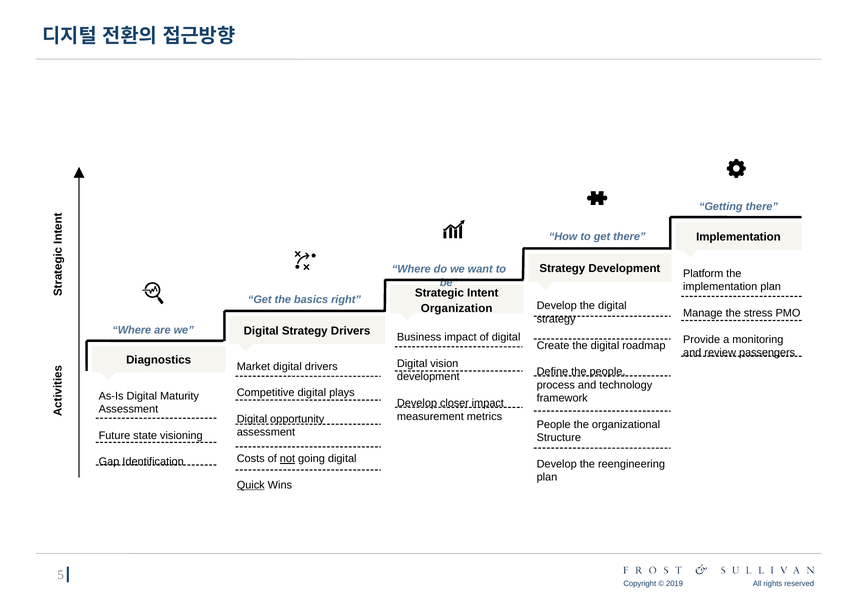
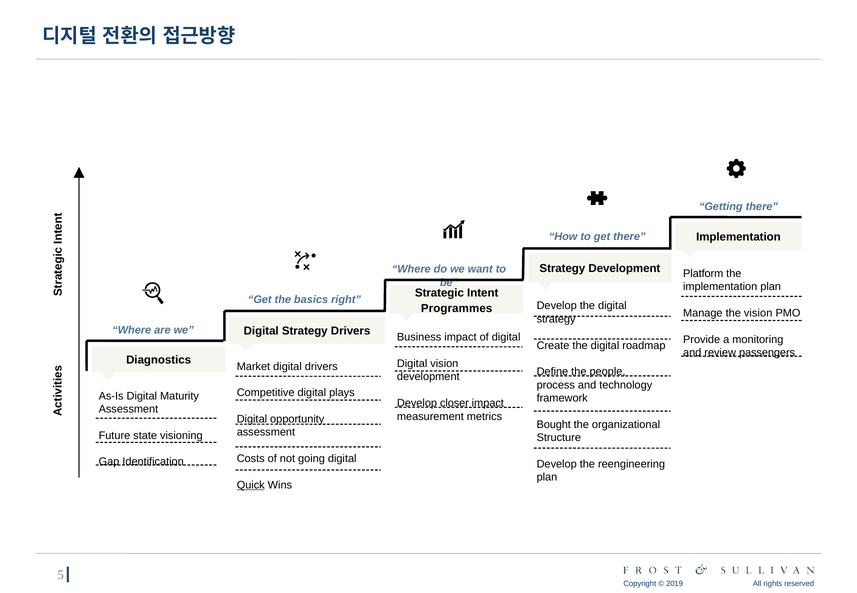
Organization: Organization -> Programmes
the stress: stress -> vision
People at (554, 425): People -> Bought
not underline: present -> none
